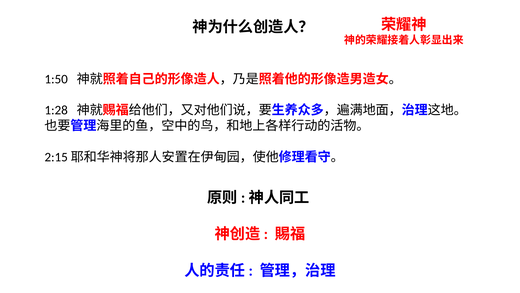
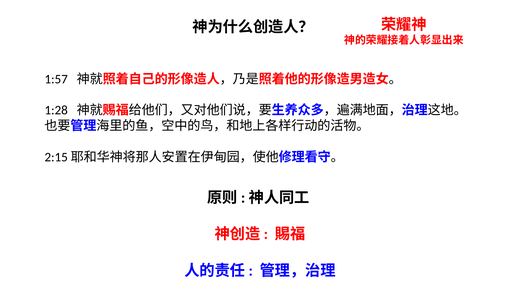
1:50: 1:50 -> 1:57
